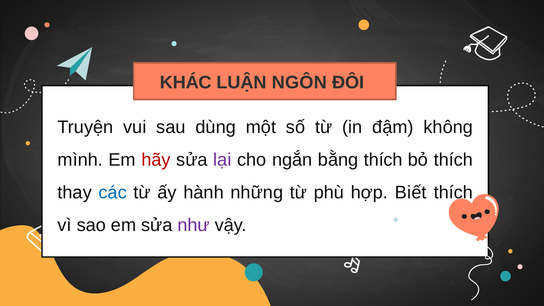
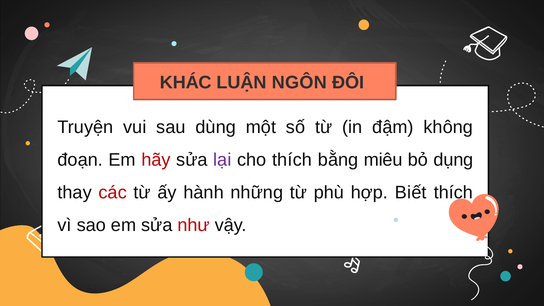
mình: mình -> đoạn
cho ngắn: ngắn -> thích
bằng thích: thích -> miêu
bỏ thích: thích -> dụng
các colour: blue -> red
như colour: purple -> red
